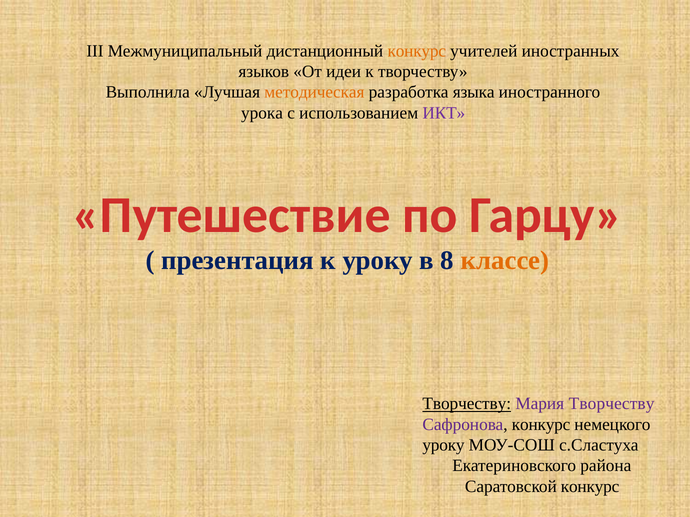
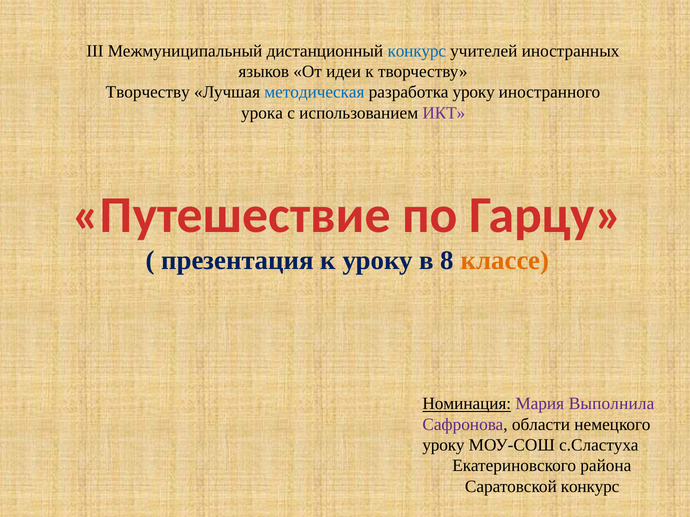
конкурс at (417, 51) colour: orange -> blue
Выполнила at (148, 92): Выполнила -> Творчеству
методическая colour: orange -> blue
разработка языка: языка -> уроку
Творчеству at (467, 404): Творчеству -> Номинация
Мария Творчеству: Творчеству -> Выполнила
Сафронова конкурс: конкурс -> области
